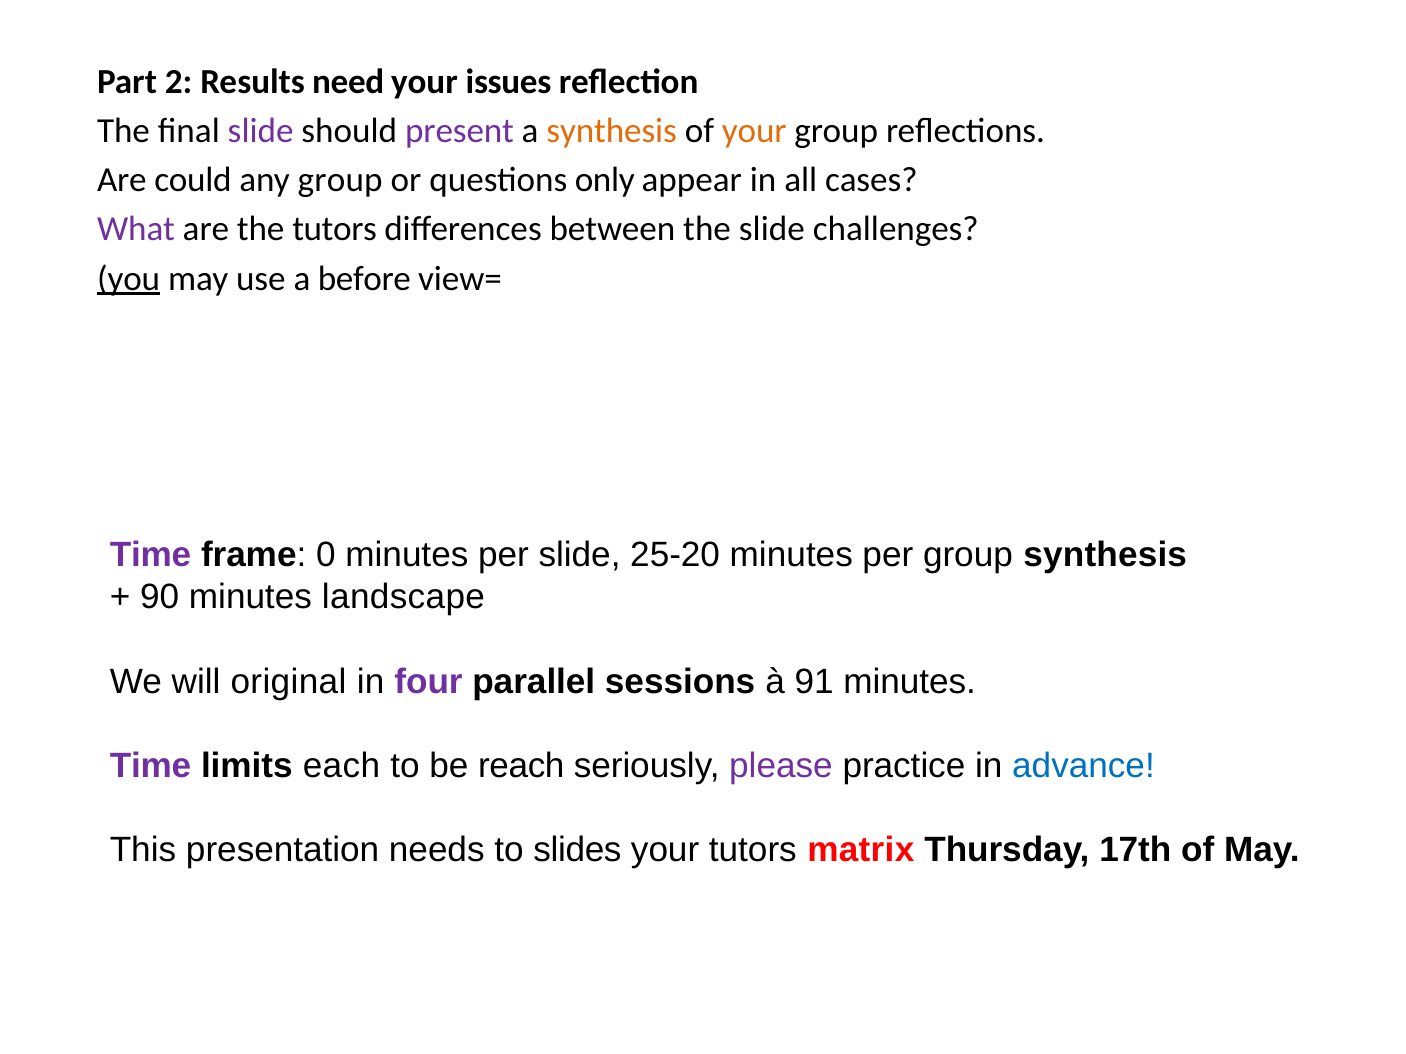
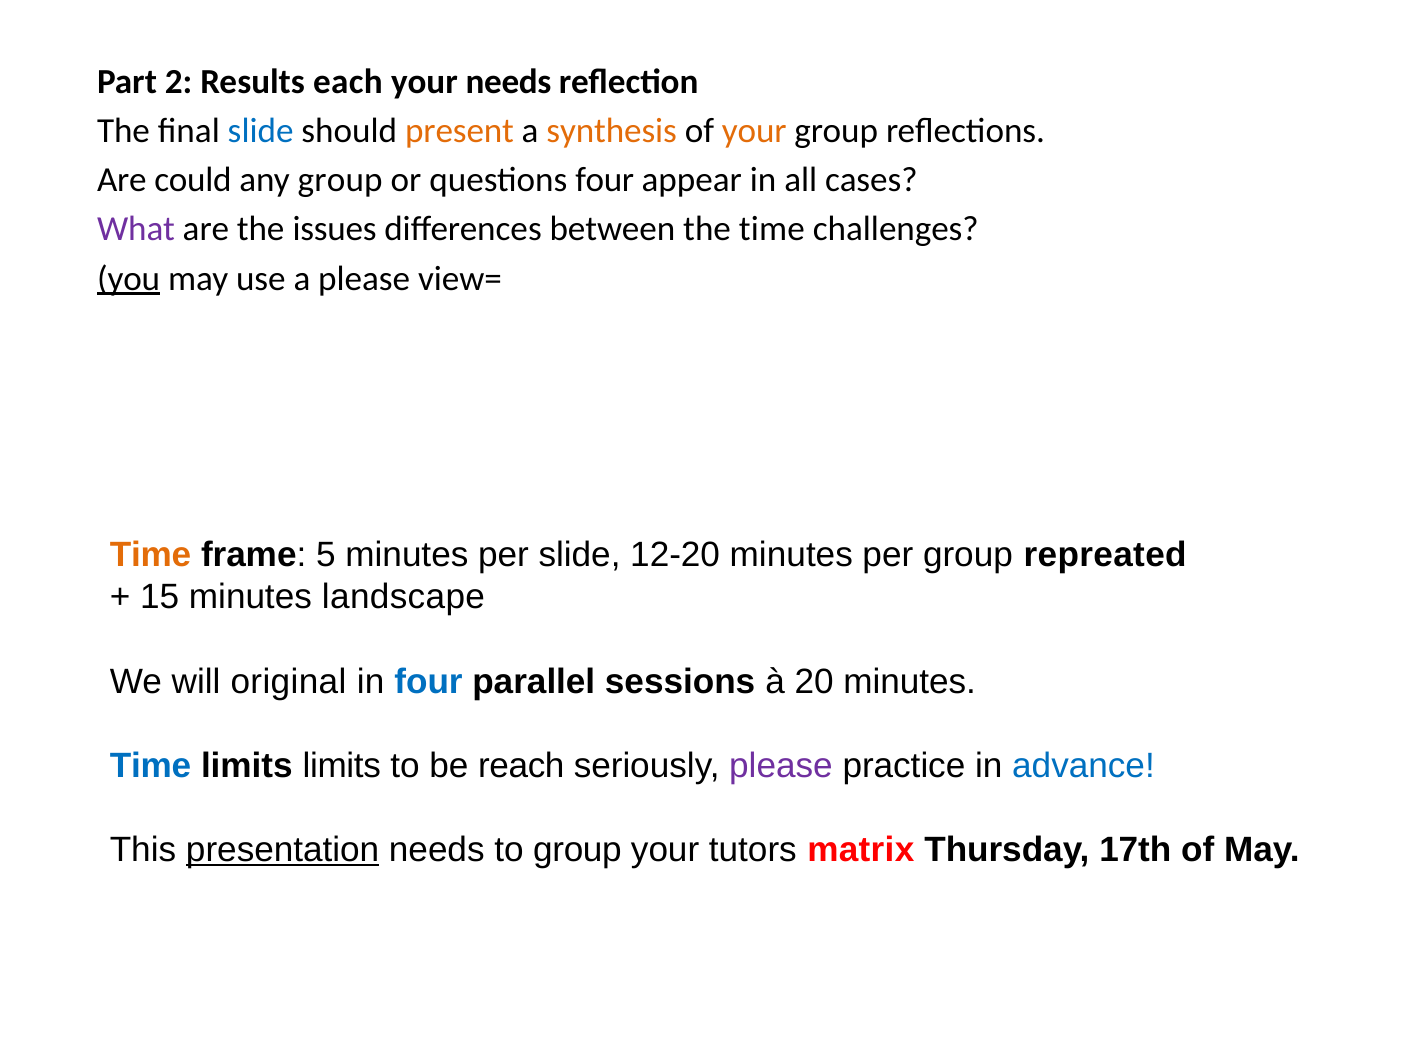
need: need -> each
your issues: issues -> needs
slide at (261, 131) colour: purple -> blue
present colour: purple -> orange
questions only: only -> four
the tutors: tutors -> issues
the slide: slide -> time
a before: before -> please
Time at (151, 555) colour: purple -> orange
0: 0 -> 5
25-20: 25-20 -> 12-20
group synthesis: synthesis -> repreated
90: 90 -> 15
four at (429, 682) colour: purple -> blue
91: 91 -> 20
Time at (151, 766) colour: purple -> blue
limits each: each -> limits
presentation underline: none -> present
to slides: slides -> group
